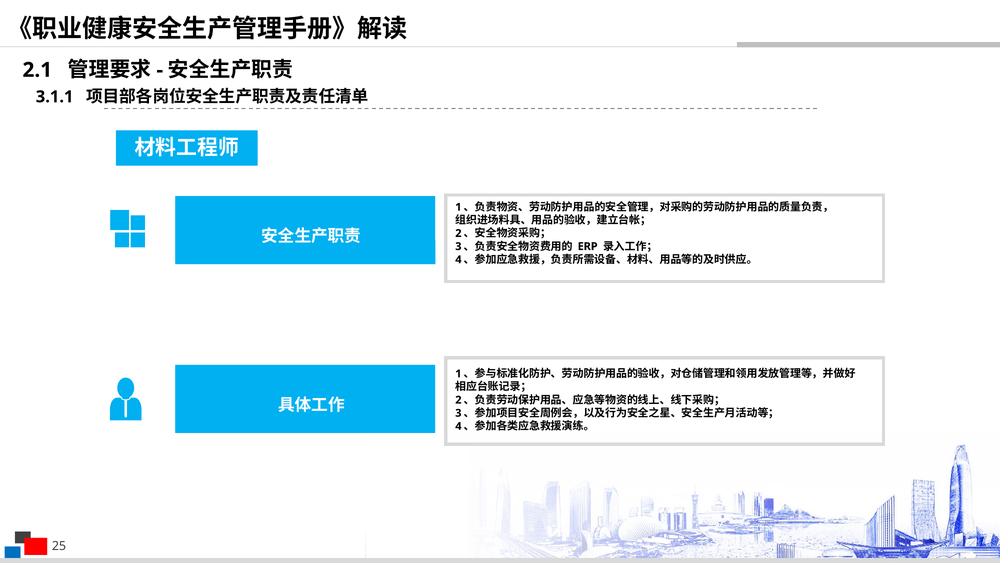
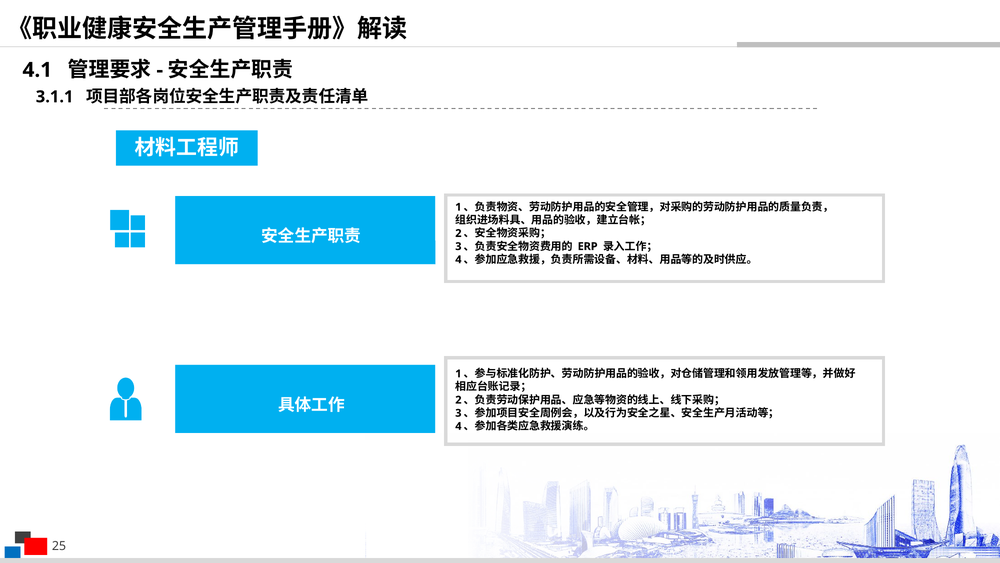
2.1: 2.1 -> 4.1
